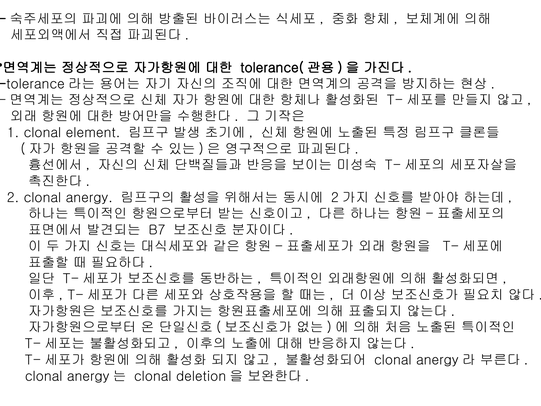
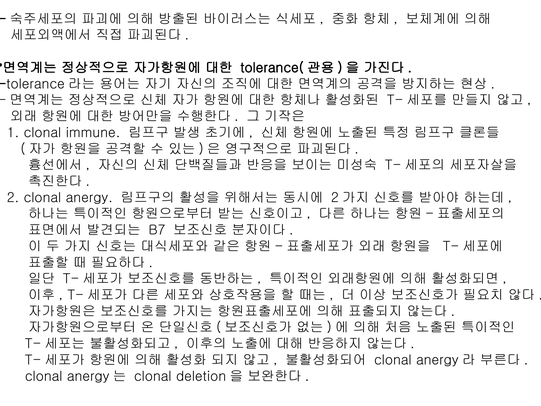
element: element -> immune
